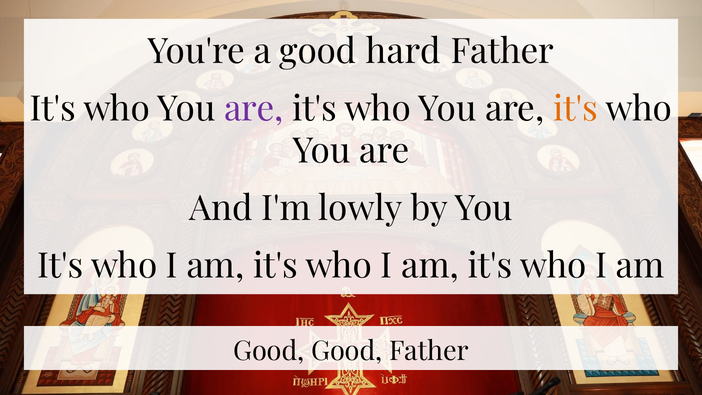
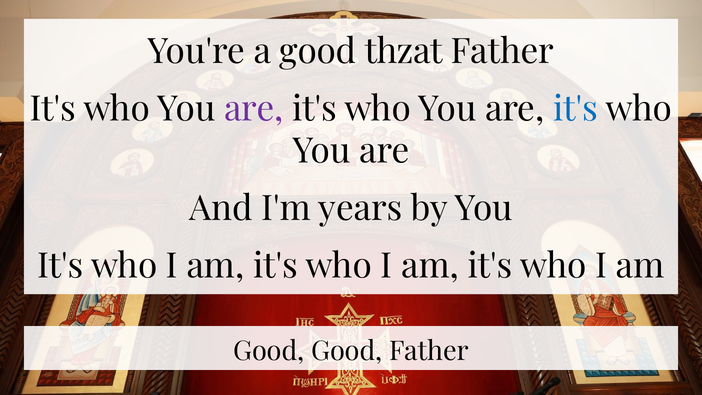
hard: hard -> thzat
it's at (576, 109) colour: orange -> blue
lowly: lowly -> years
